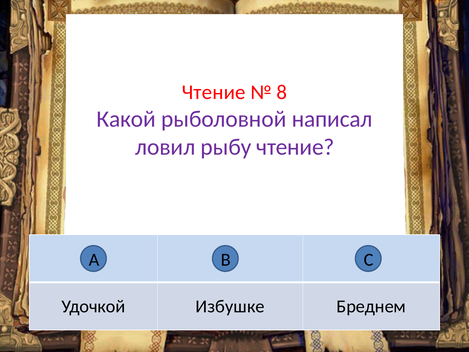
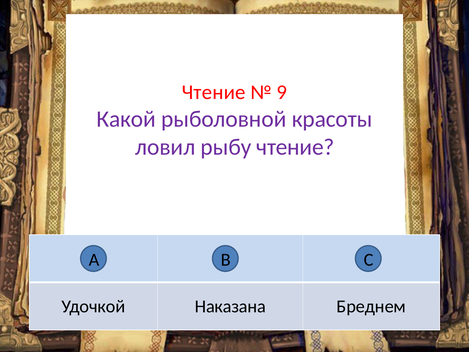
8: 8 -> 9
написал: написал -> красоты
Избушке: Избушке -> Наказана
